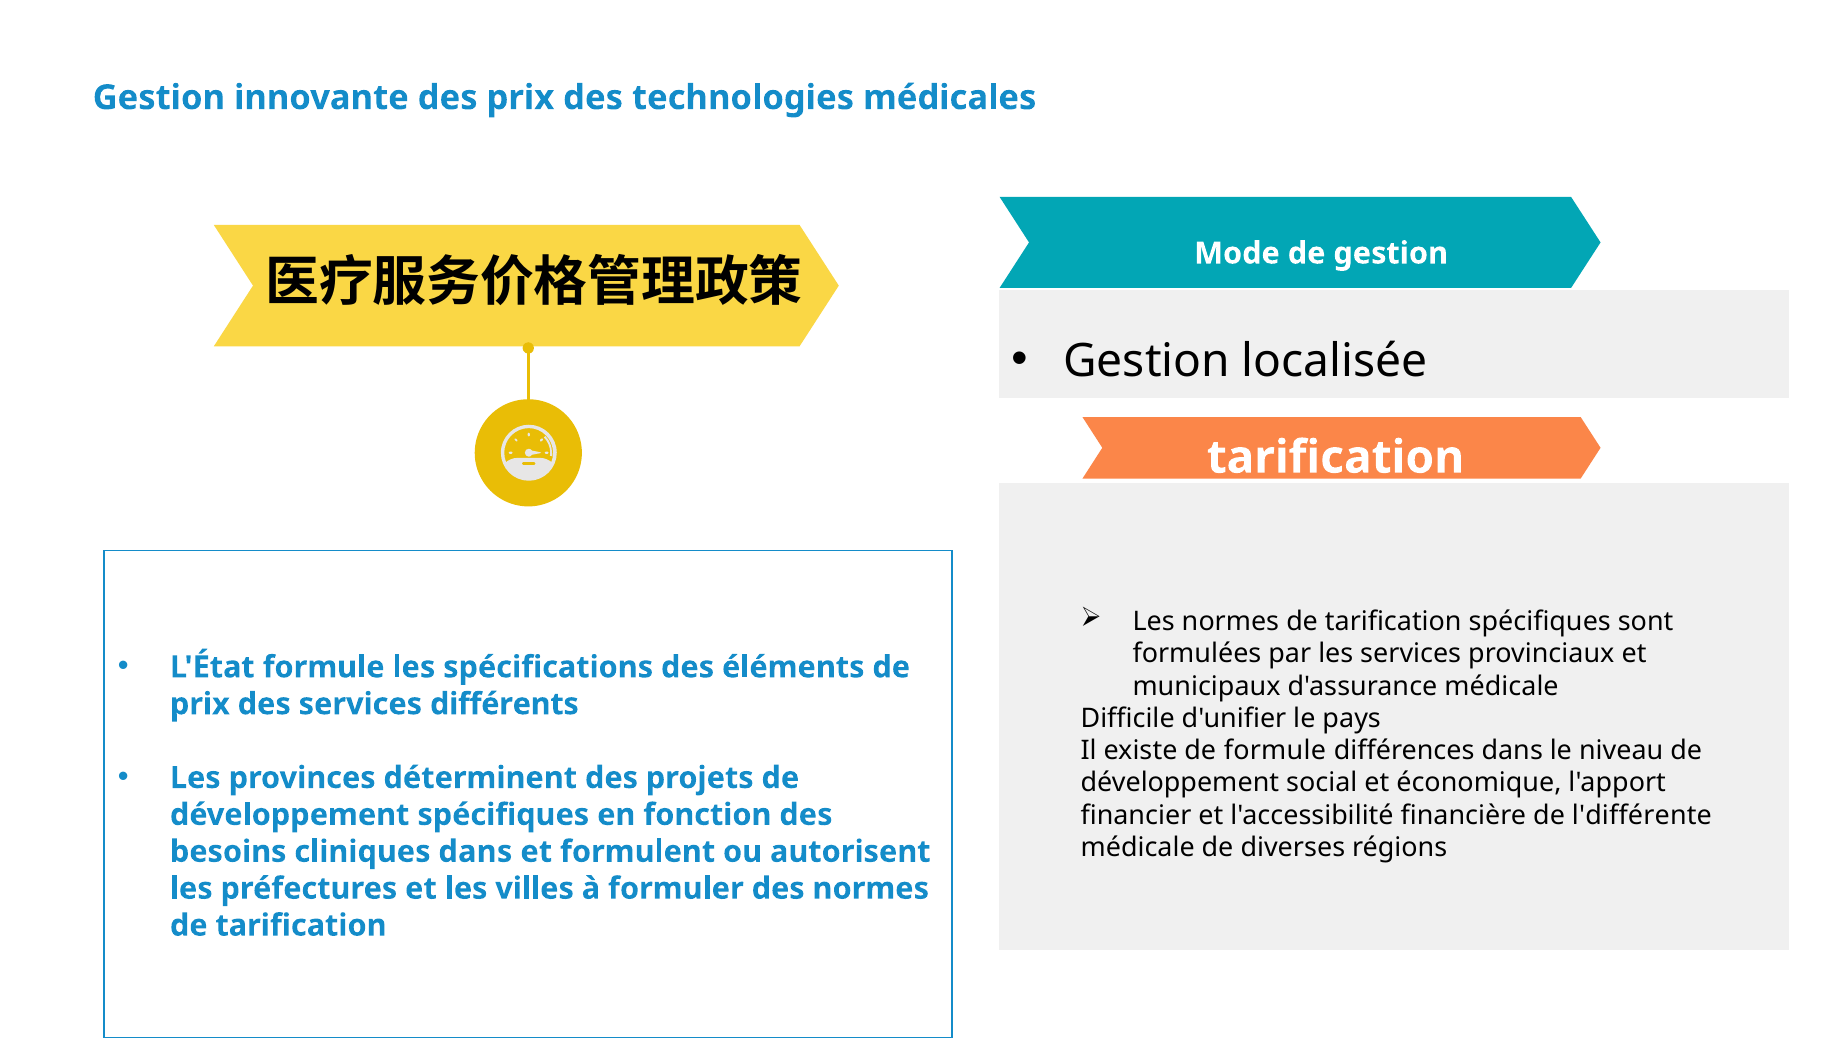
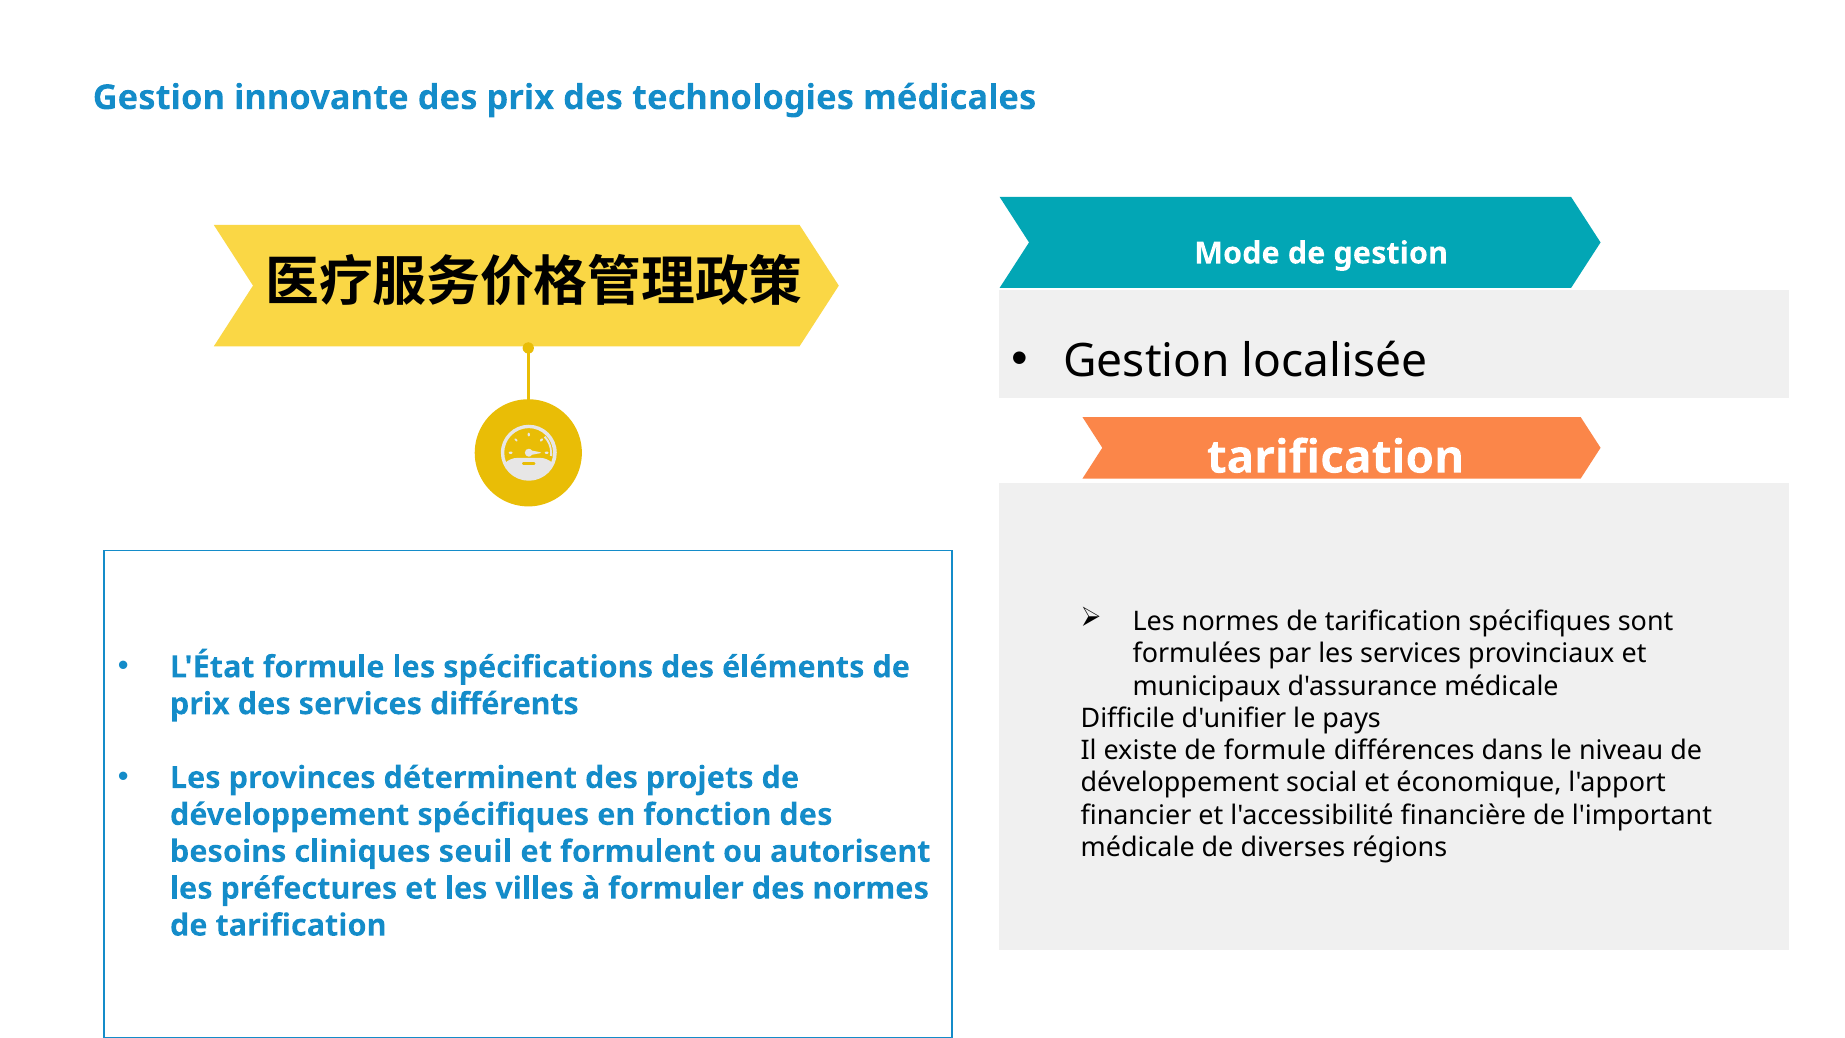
l'différente: l'différente -> l'important
cliniques dans: dans -> seuil
